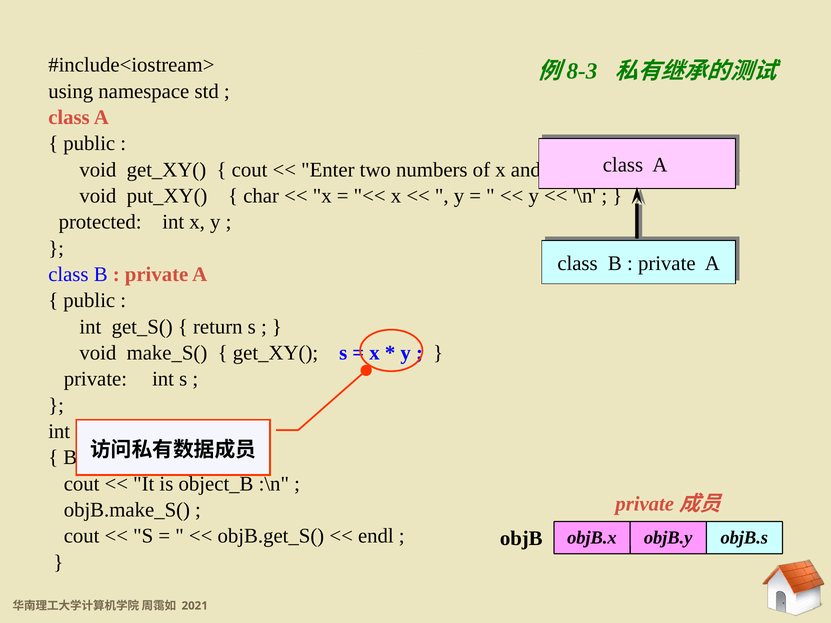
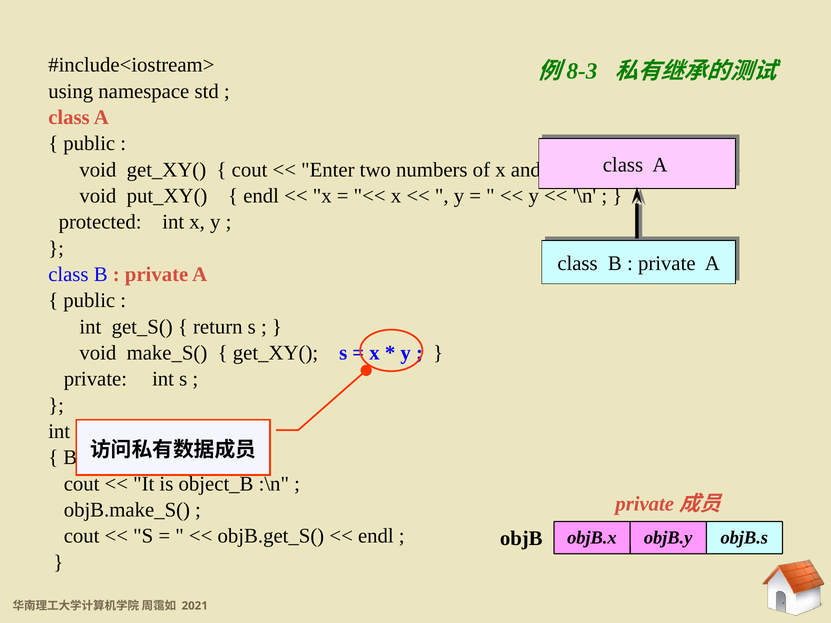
char at (261, 196): char -> endl
